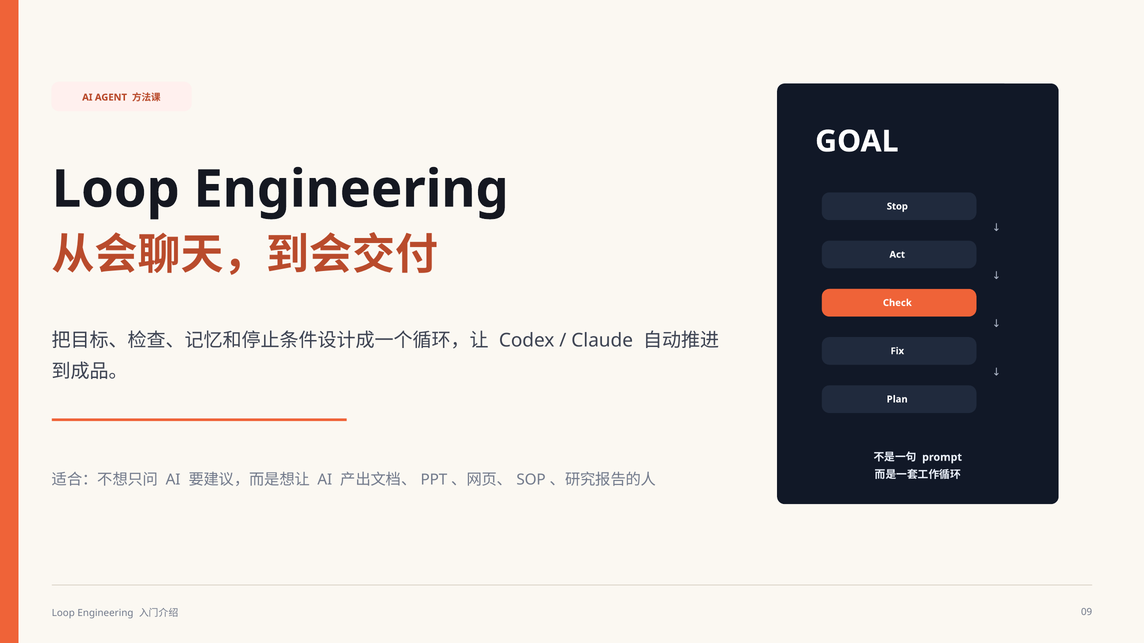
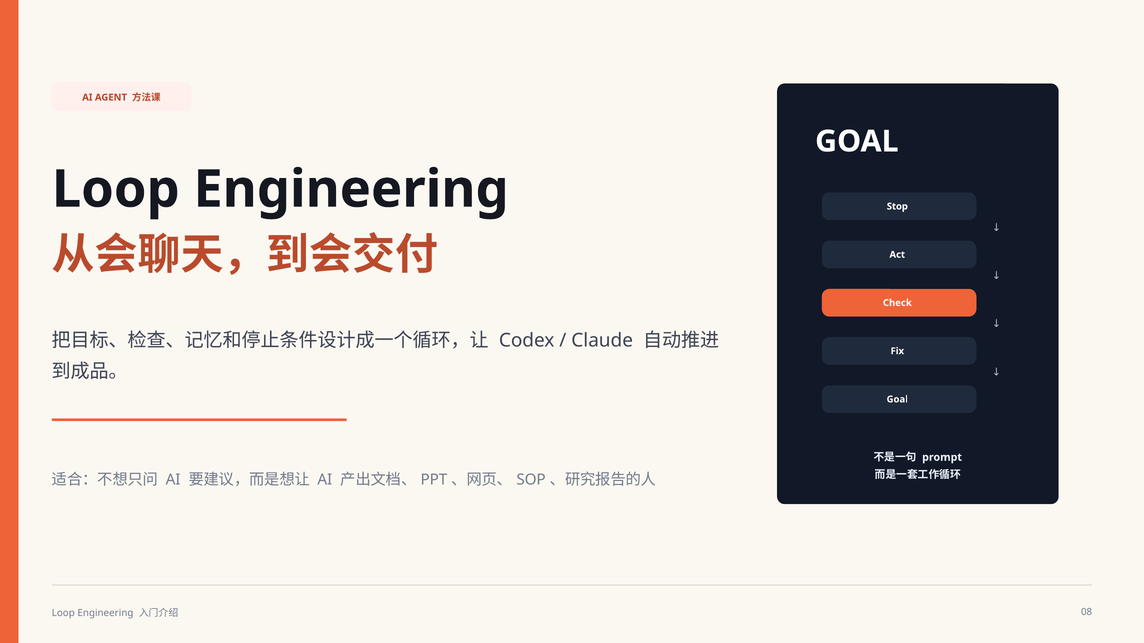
Plan at (897, 400): Plan -> Goal
09: 09 -> 08
